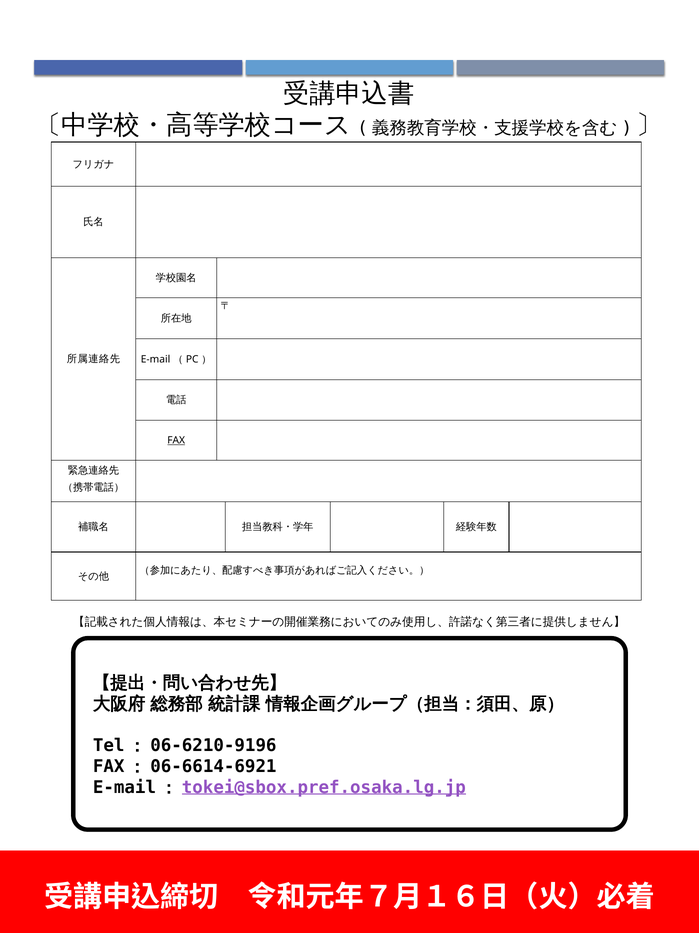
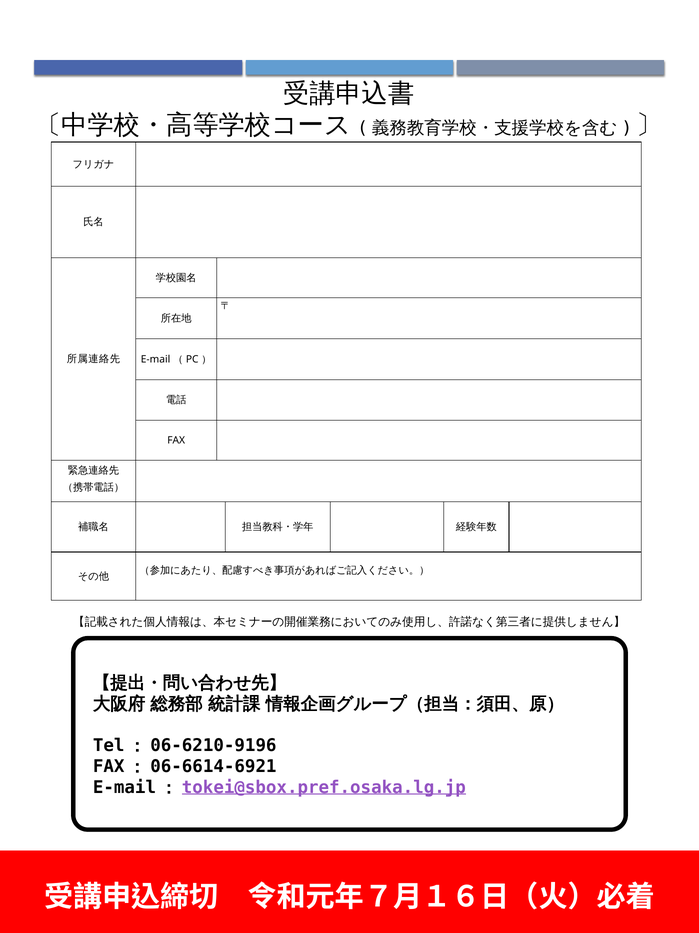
FAX underline: present -> none
